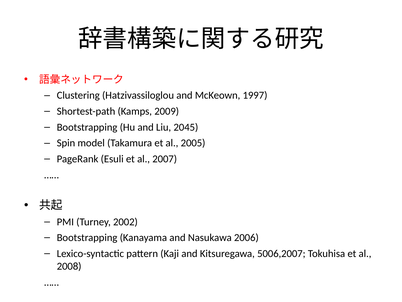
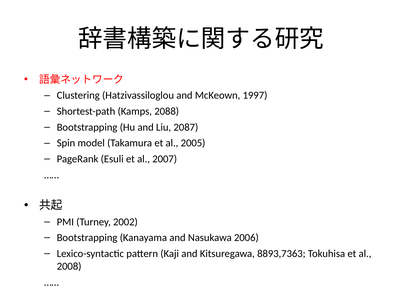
2009: 2009 -> 2088
2045: 2045 -> 2087
5006,2007: 5006,2007 -> 8893,7363
